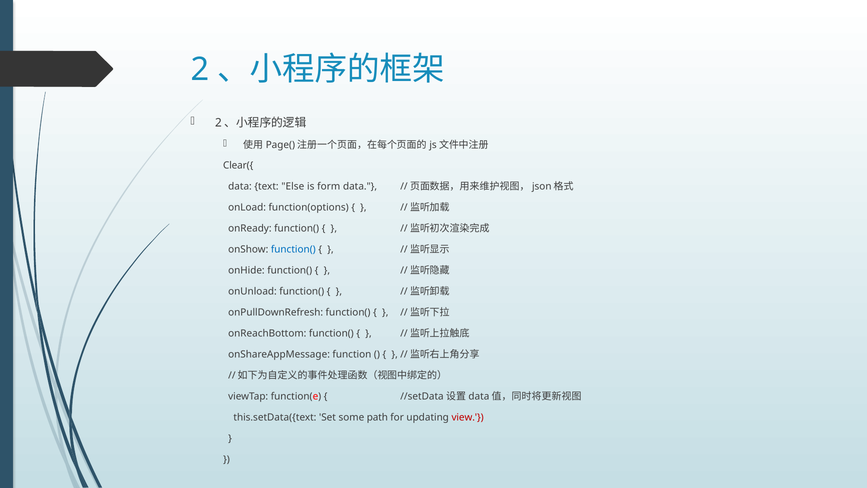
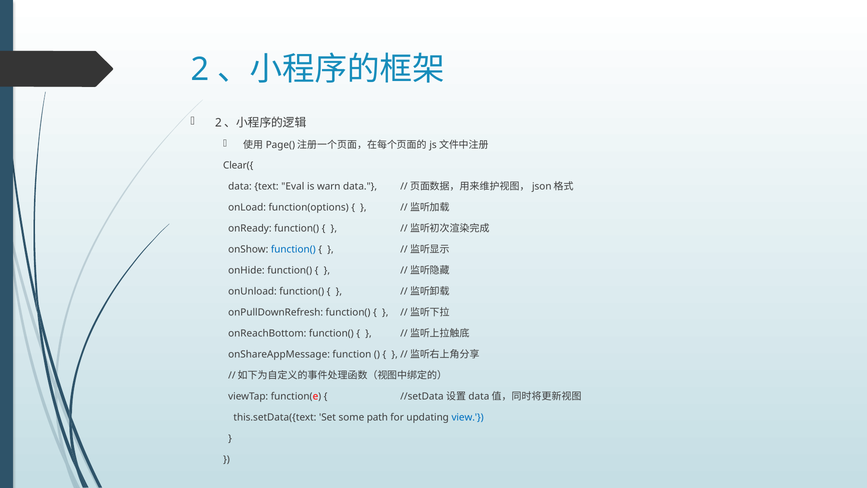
Else: Else -> Eval
form: form -> warn
view colour: red -> blue
